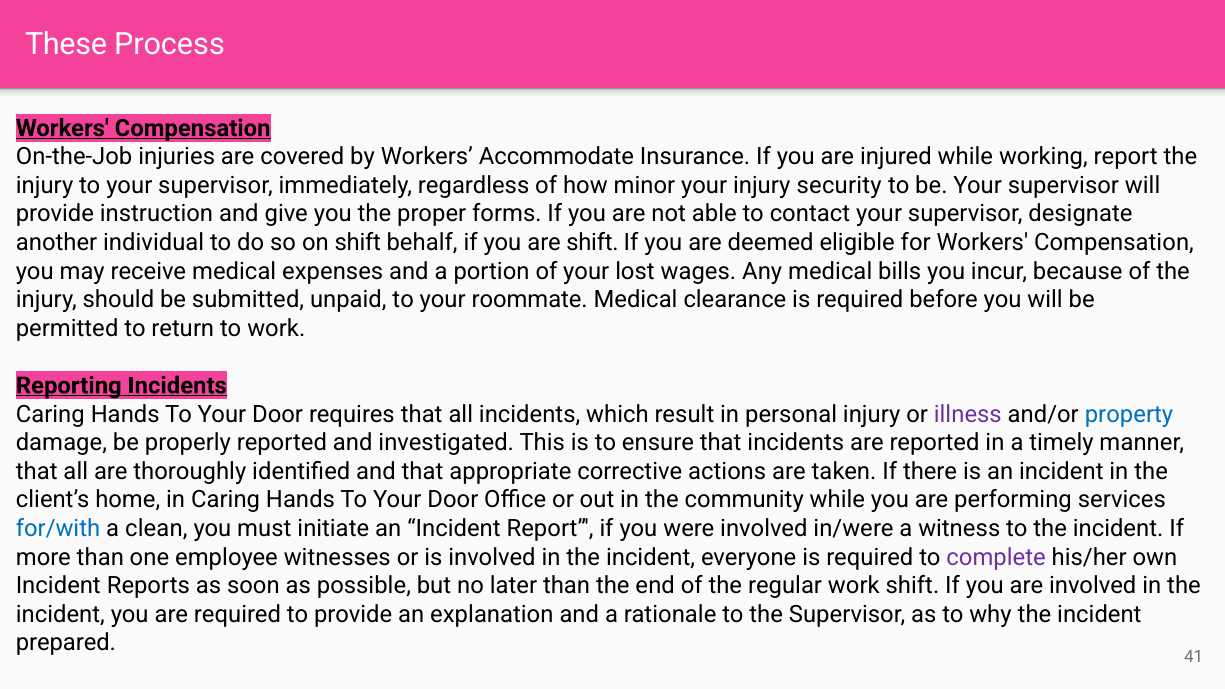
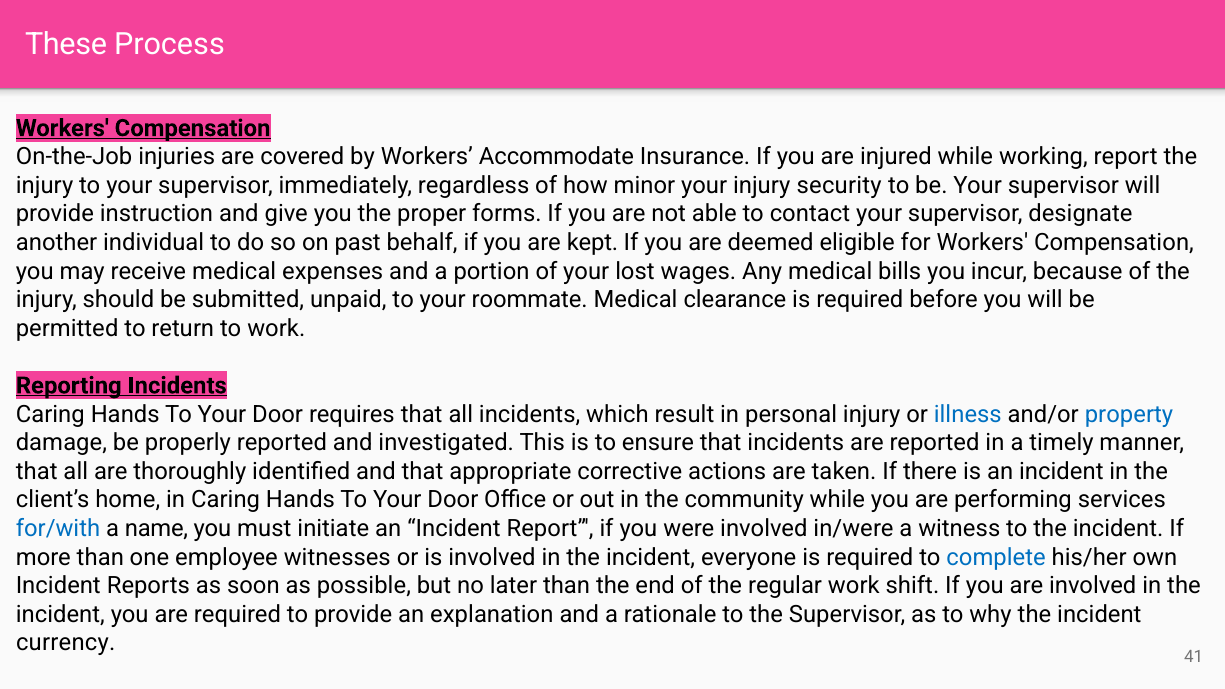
on shift: shift -> past
are shift: shift -> kept
illness colour: purple -> blue
clean: clean -> name
complete colour: purple -> blue
prepared: prepared -> currency
